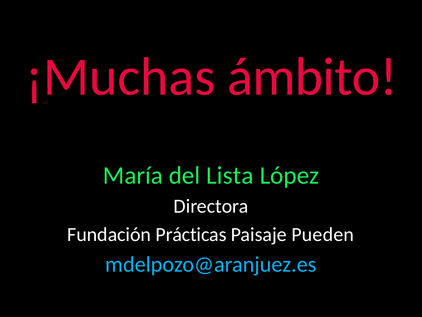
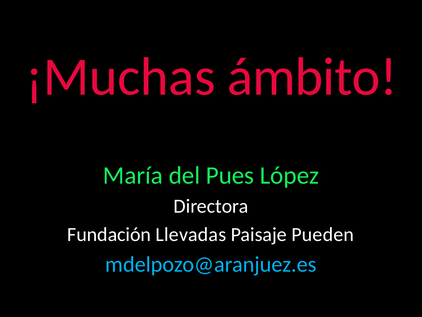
Lista: Lista -> Pues
Prácticas: Prácticas -> Llevadas
